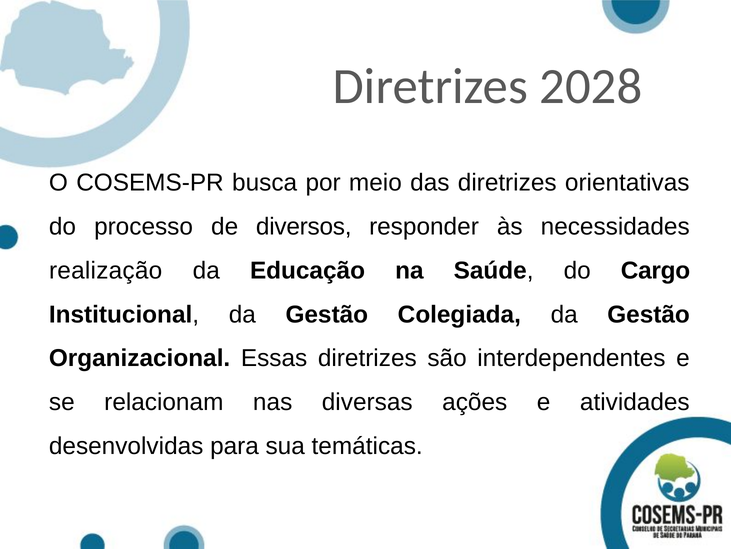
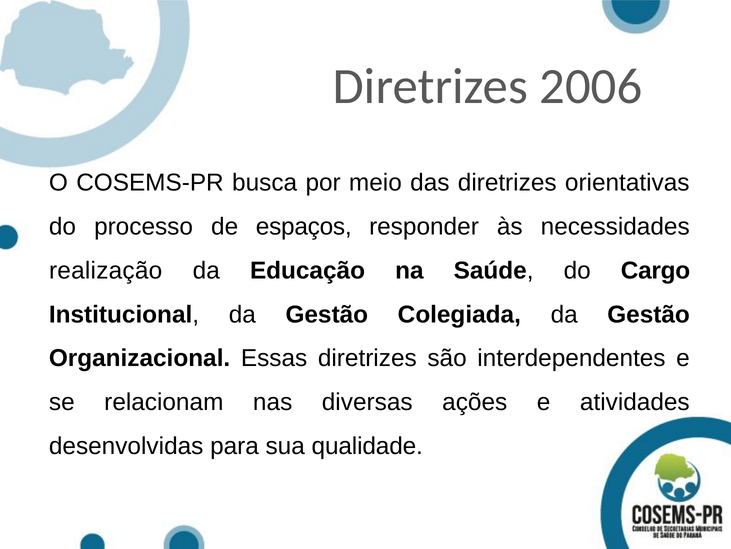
2028: 2028 -> 2006
diversos: diversos -> espaços
temáticas: temáticas -> qualidade
